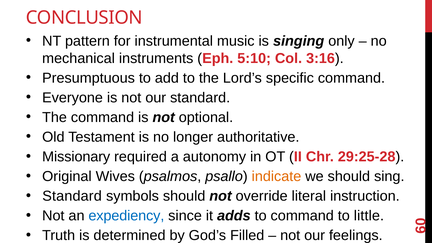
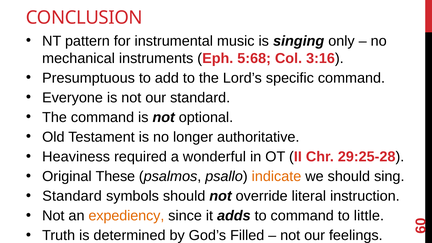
5:10: 5:10 -> 5:68
Missionary: Missionary -> Heaviness
autonomy: autonomy -> wonderful
Wives: Wives -> These
expediency colour: blue -> orange
